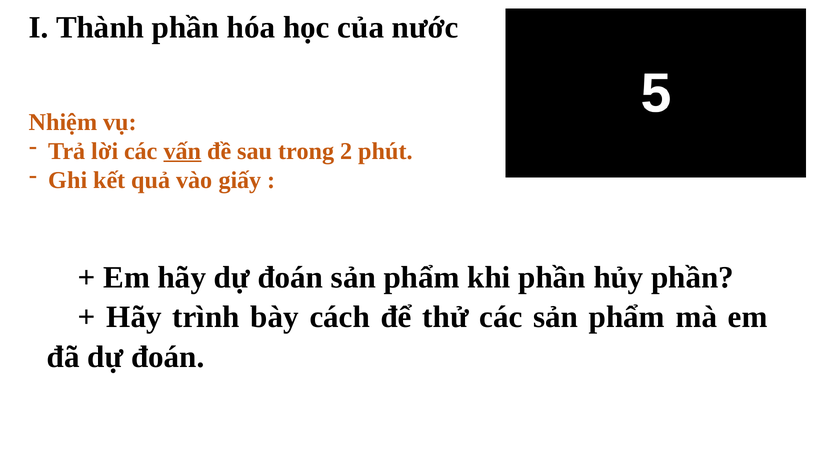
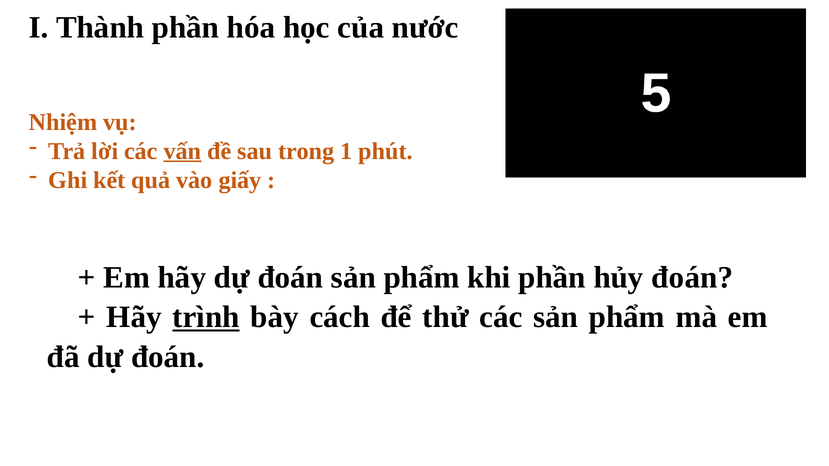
2: 2 -> 1
hủy phần: phần -> đoán
trình underline: none -> present
